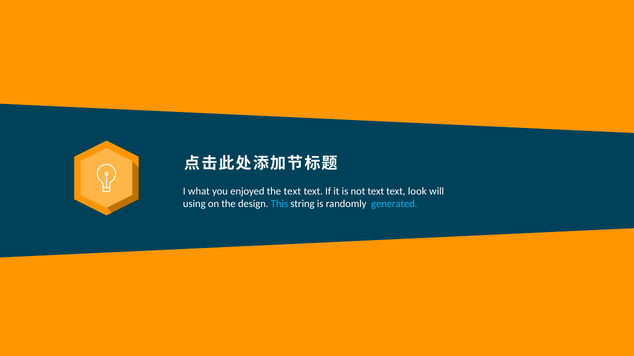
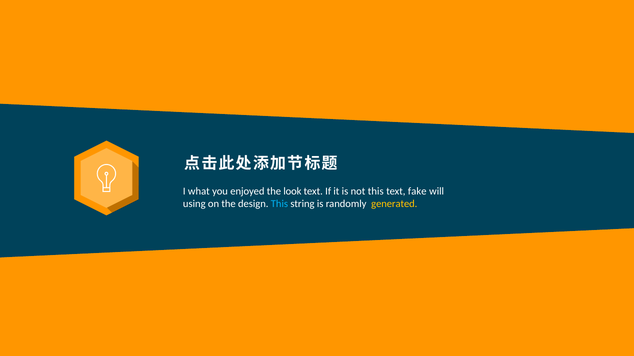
the text: text -> look
not text: text -> this
look: look -> fake
generated colour: light blue -> yellow
